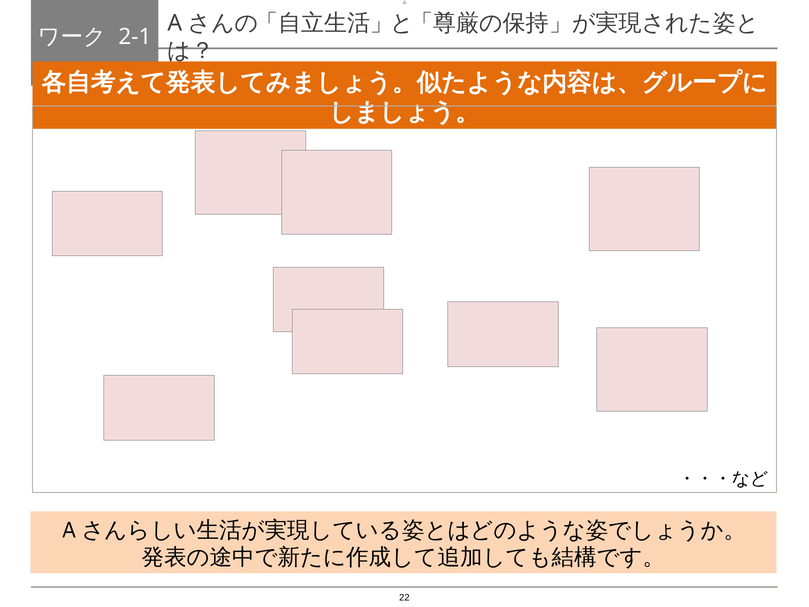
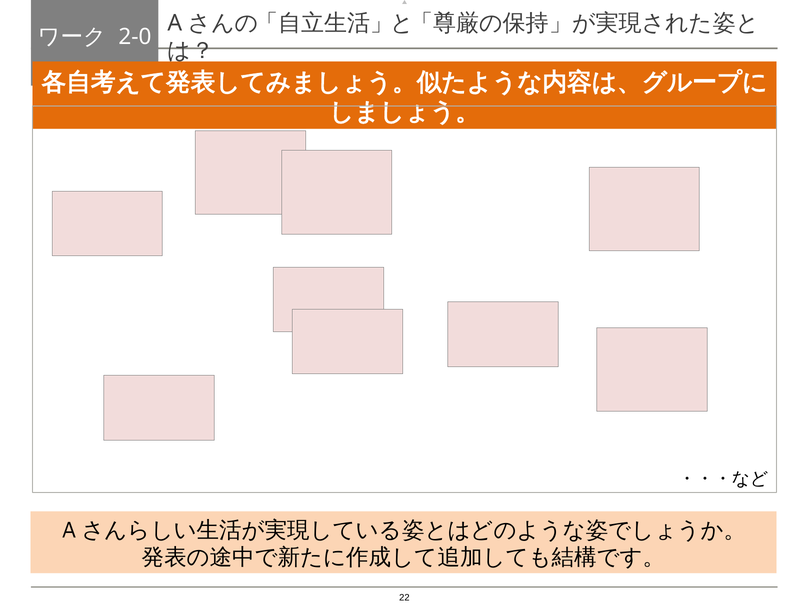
2-1: 2-1 -> 2-0
